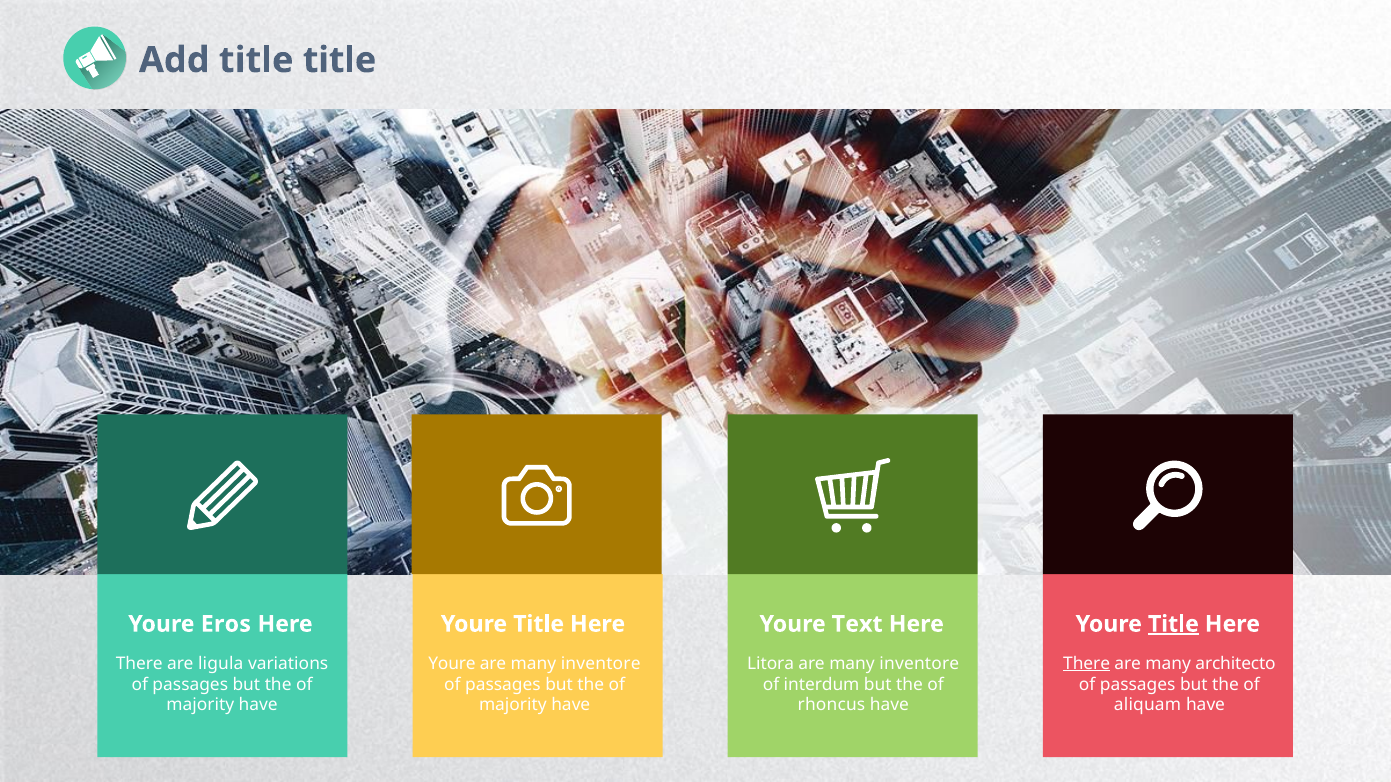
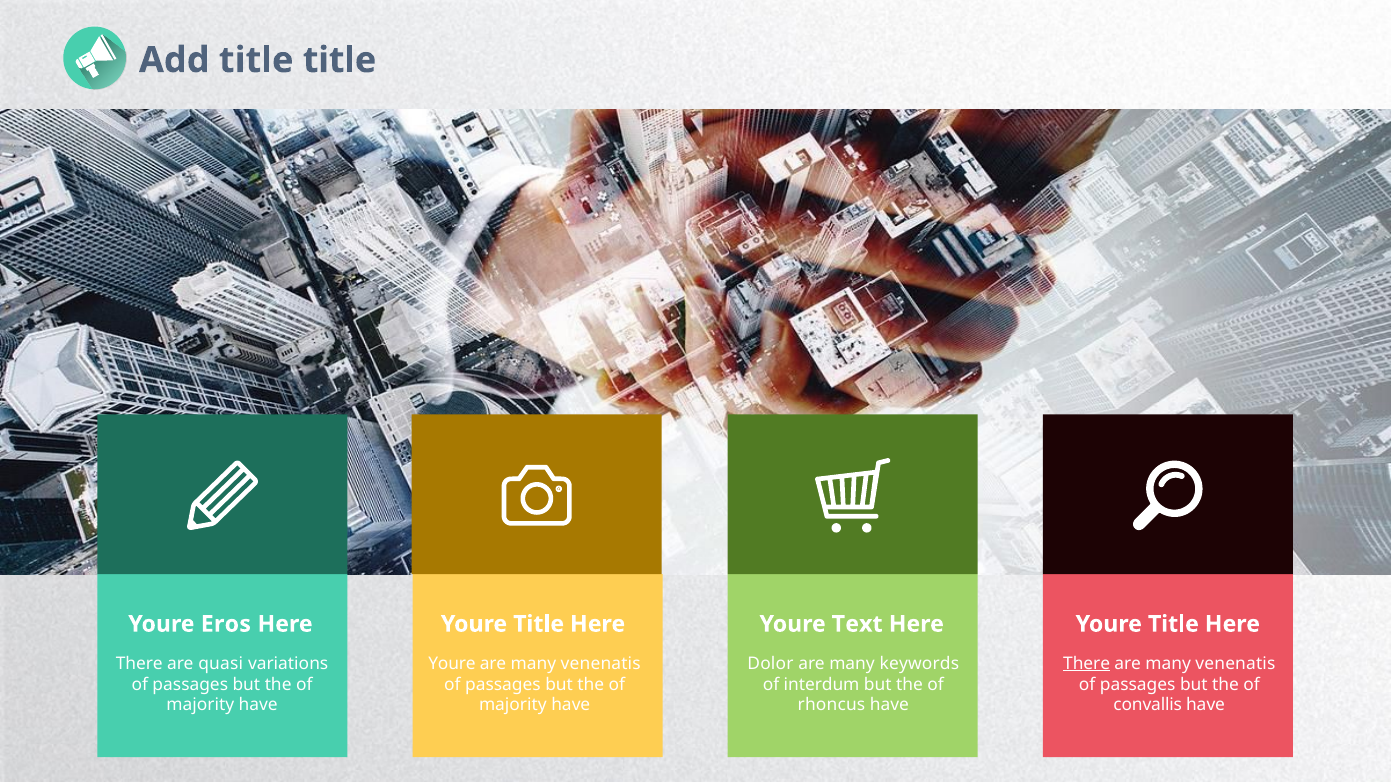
Title at (1173, 624) underline: present -> none
ligula: ligula -> quasi
inventore at (601, 664): inventore -> venenatis
Litora: Litora -> Dolor
inventore at (919, 664): inventore -> keywords
architecto at (1236, 664): architecto -> venenatis
aliquam: aliquam -> convallis
